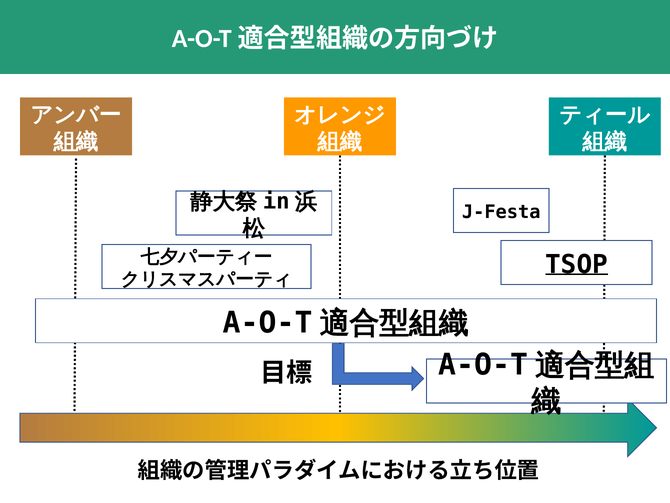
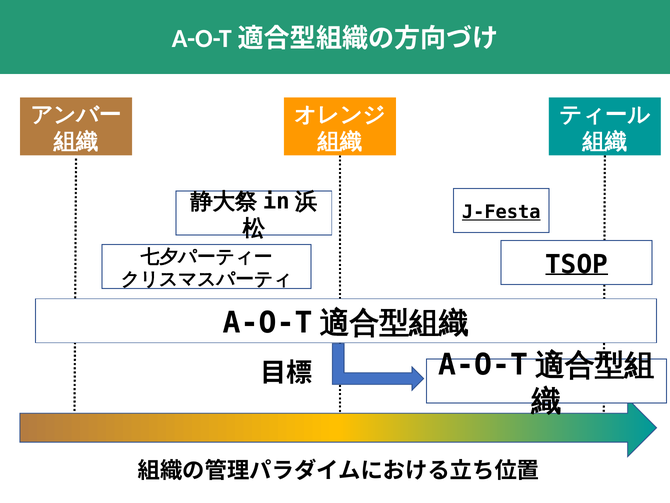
J-Festa underline: none -> present
